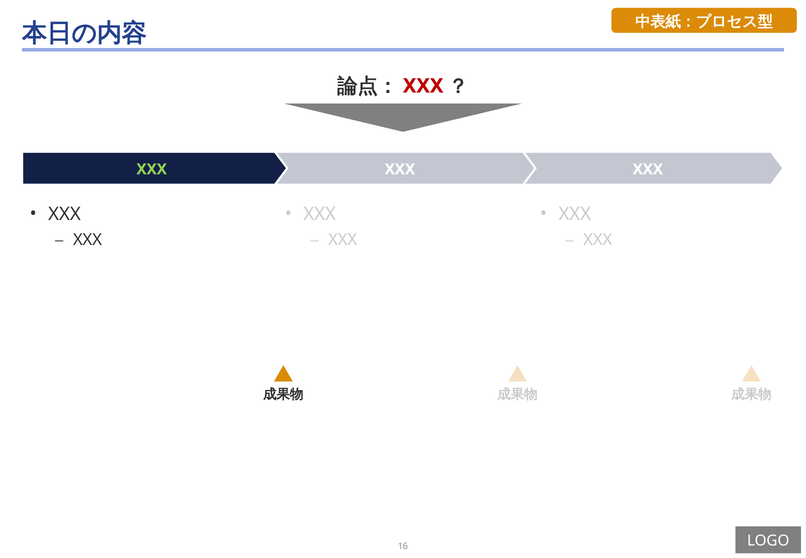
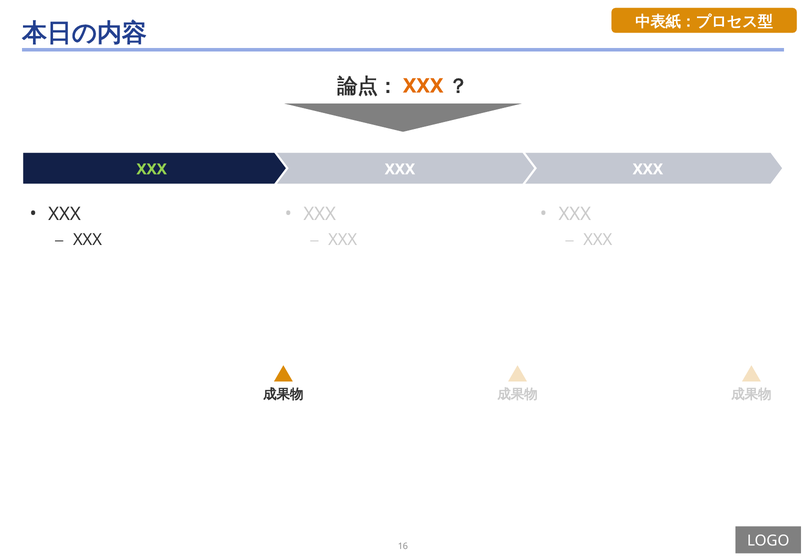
XXX at (423, 86) colour: red -> orange
